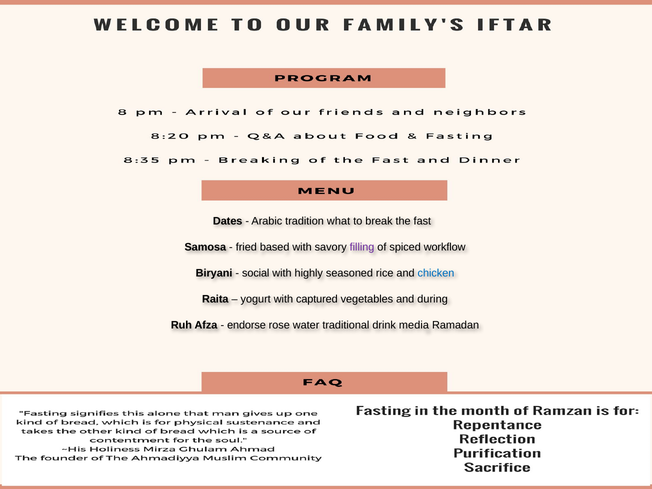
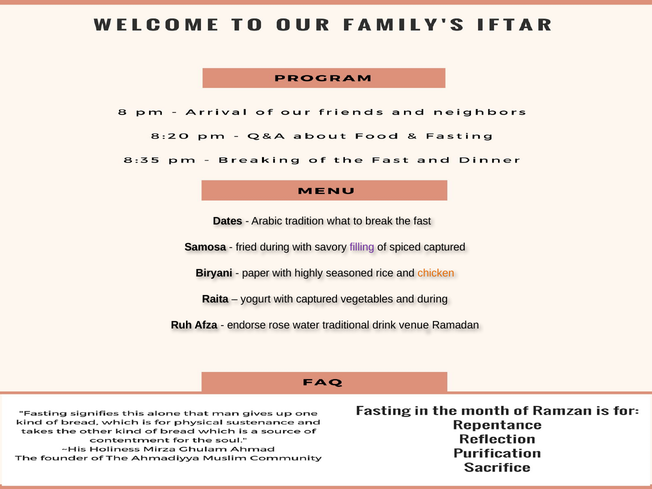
fried based: based -> during
spiced workflow: workflow -> captured
social: social -> paper
chicken colour: blue -> orange
media: media -> venue
